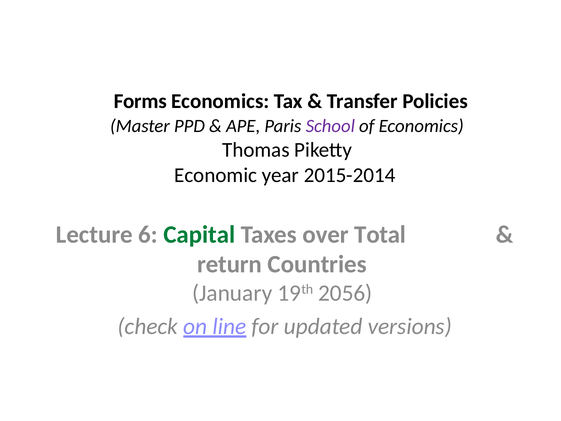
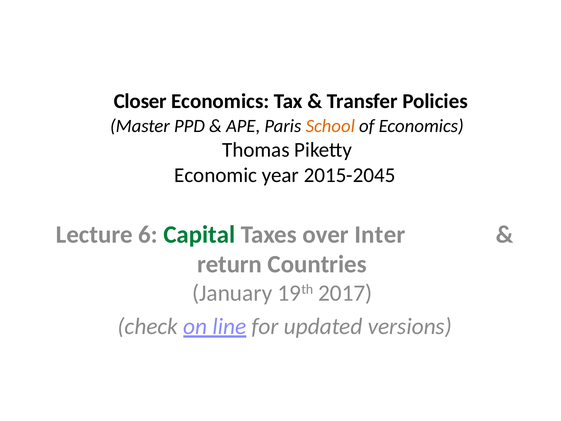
Forms: Forms -> Closer
School colour: purple -> orange
2015-2014: 2015-2014 -> 2015-2045
Total: Total -> Inter
2056: 2056 -> 2017
